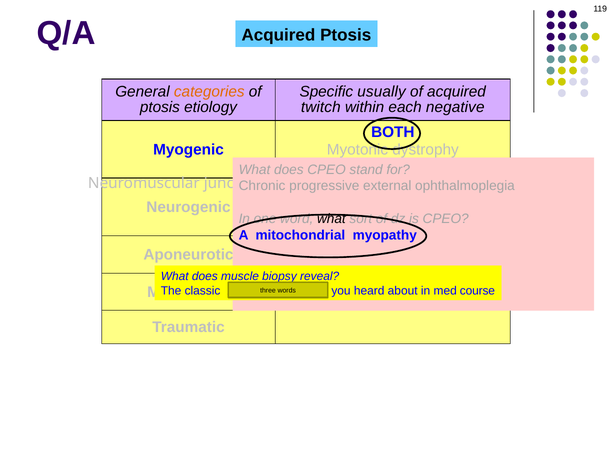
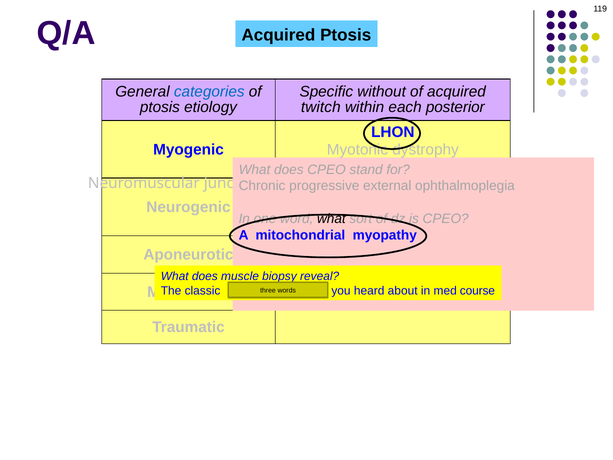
categories colour: orange -> blue
usually: usually -> without
negative: negative -> posterior
BOTH: BOTH -> LHON
